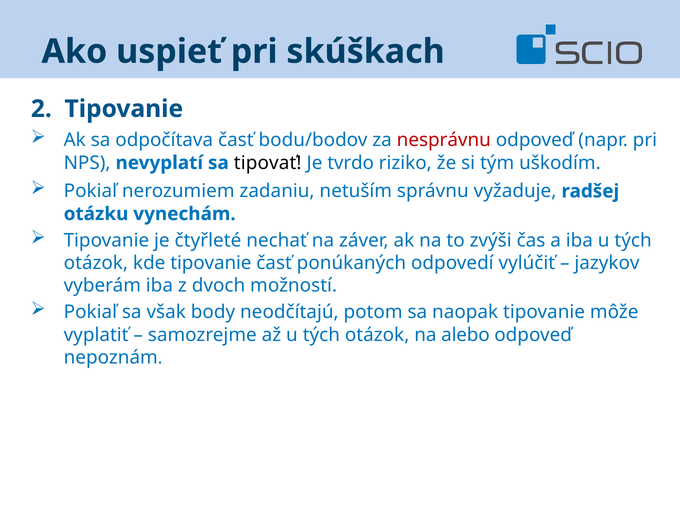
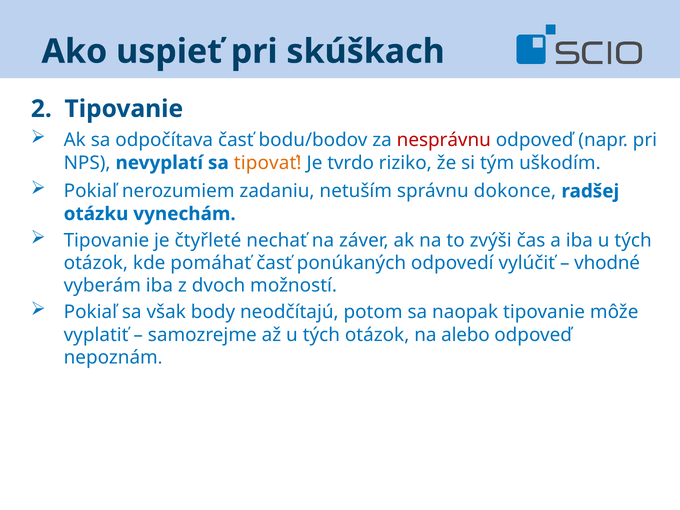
tipovať colour: black -> orange
vyžaduje: vyžaduje -> dokonce
kde tipovanie: tipovanie -> pomáhať
jazykov: jazykov -> vhodné
